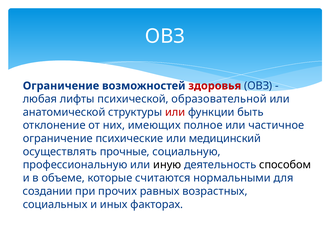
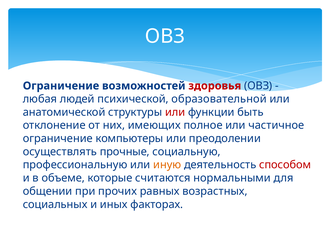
лифты: лифты -> людей
психические: психические -> компьютеры
медицинский: медицинский -> преодолении
иную colour: black -> orange
способом colour: black -> red
создании: создании -> общении
